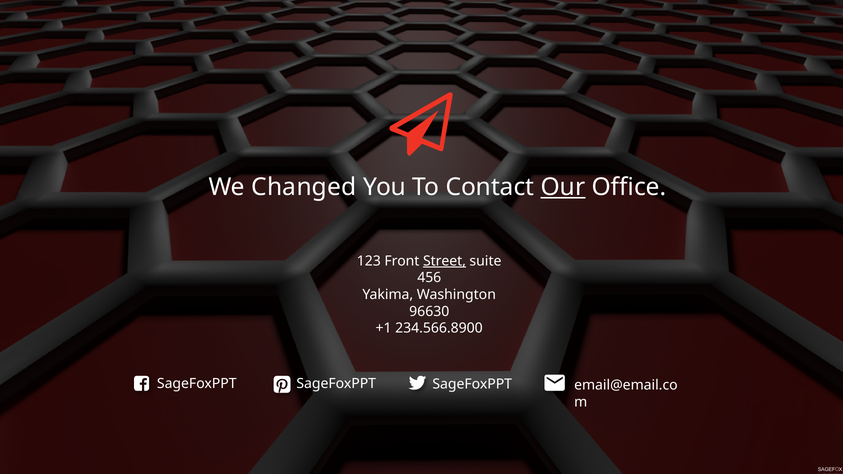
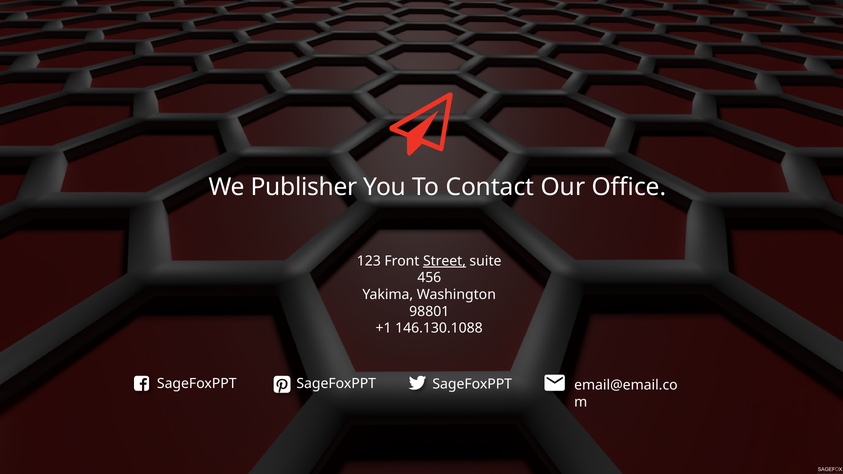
Changed: Changed -> Publisher
Our underline: present -> none
96630: 96630 -> 98801
234.566.8900: 234.566.8900 -> 146.130.1088
